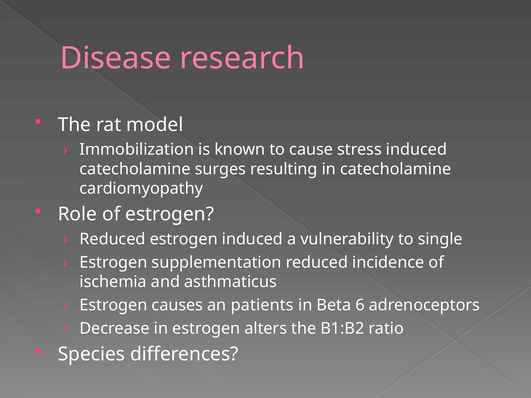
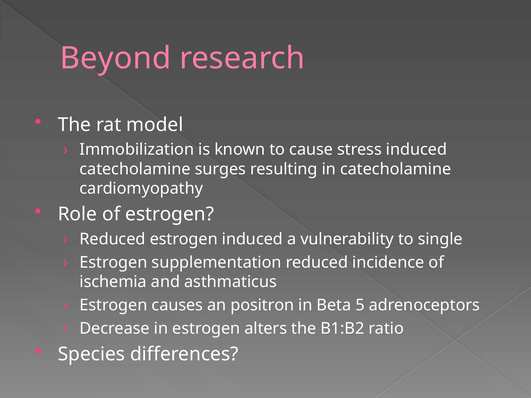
Disease: Disease -> Beyond
patients: patients -> positron
6: 6 -> 5
